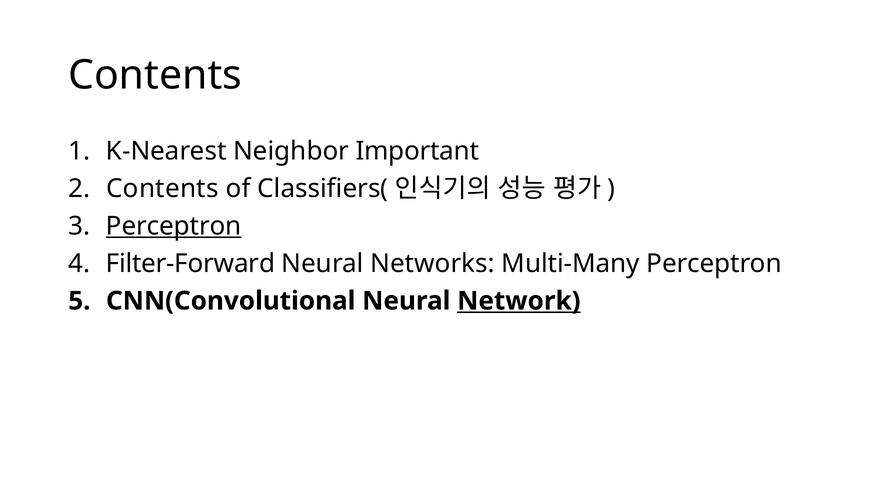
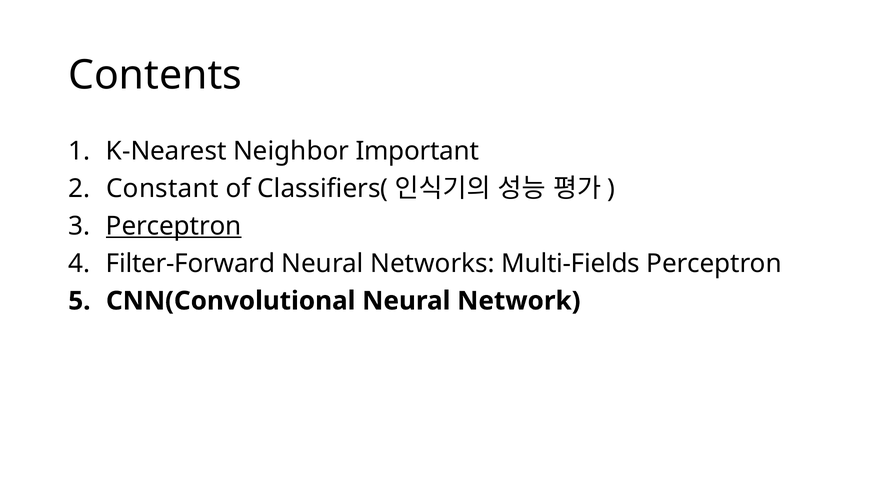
Contents at (162, 189): Contents -> Constant
Multi-Many: Multi-Many -> Multi-Fields
Network underline: present -> none
